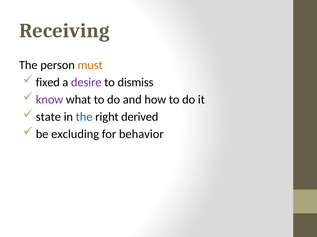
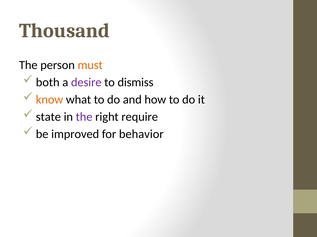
Receiving: Receiving -> Thousand
fixed: fixed -> both
know colour: purple -> orange
the at (84, 117) colour: blue -> purple
derived: derived -> require
excluding: excluding -> improved
